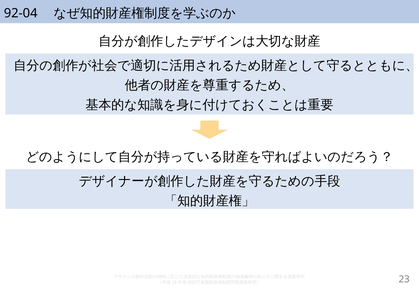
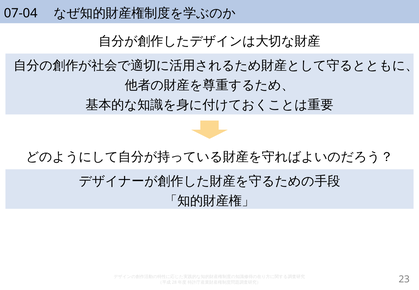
92-04: 92-04 -> 07-04
